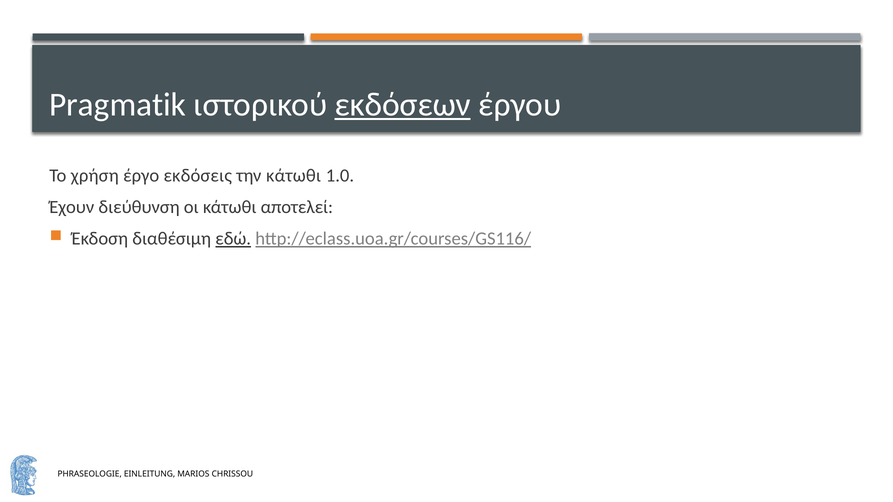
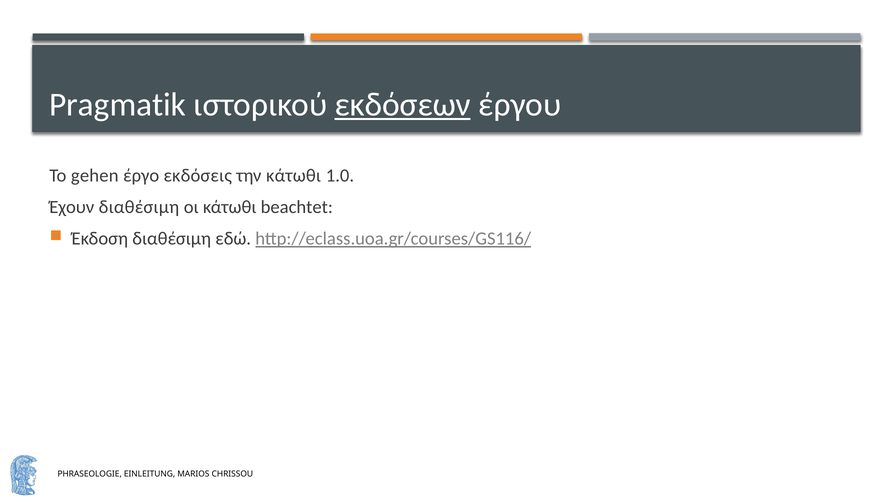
χρήση: χρήση -> gehen
Έχουν διεύθυνση: διεύθυνση -> διαθέσιμη
αποτελεί: αποτελεί -> beachtet
εδώ underline: present -> none
